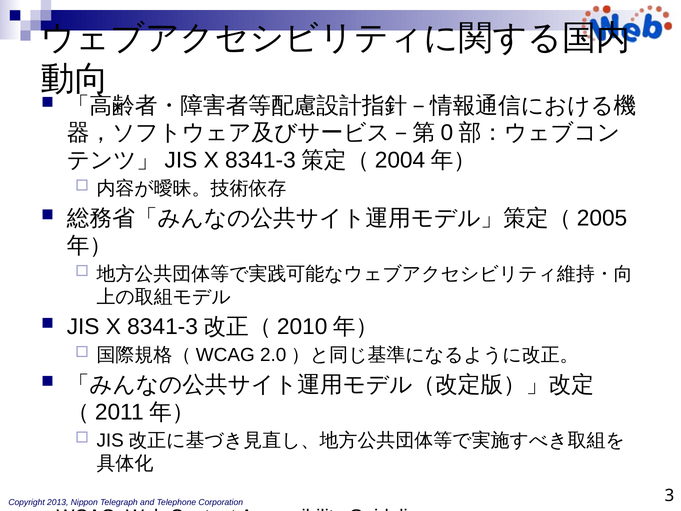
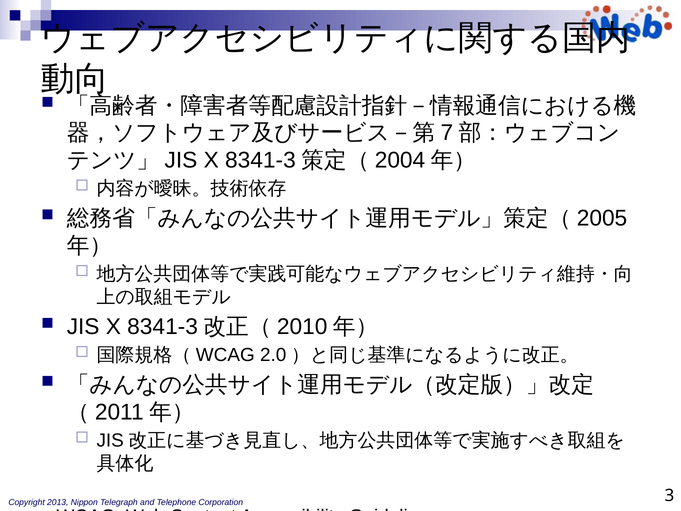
0: 0 -> 7
